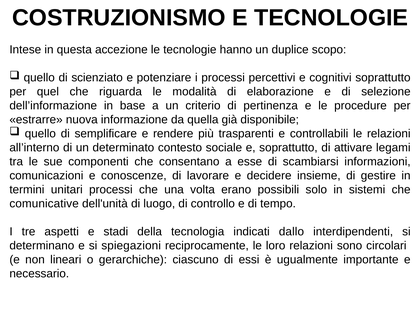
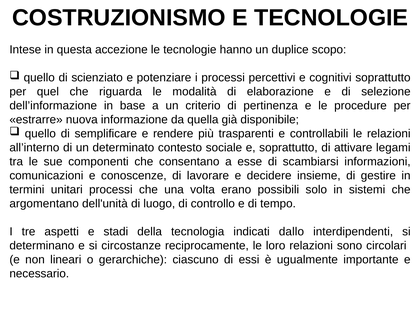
comunicative: comunicative -> argomentano
spiegazioni: spiegazioni -> circostanze
